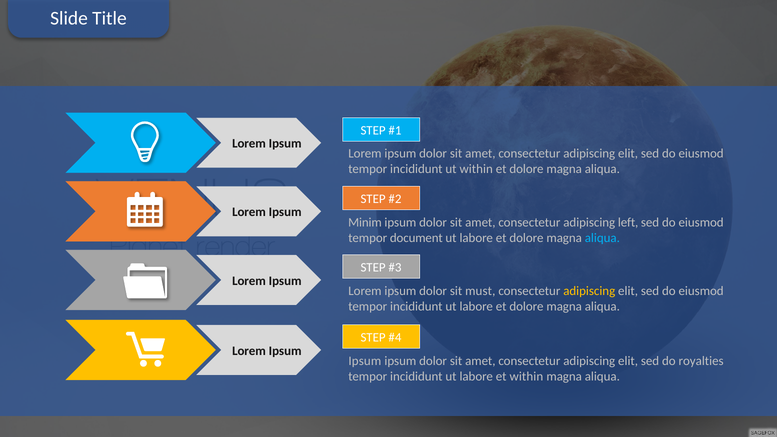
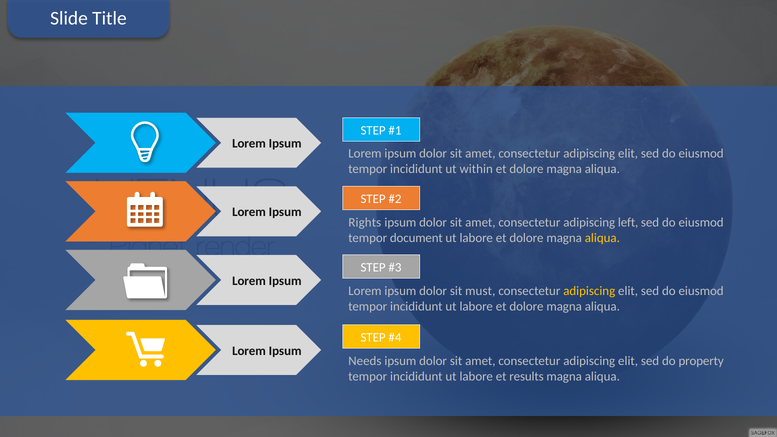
Minim: Minim -> Rights
aliqua at (602, 238) colour: light blue -> yellow
Ipsum at (365, 361): Ipsum -> Needs
royalties: royalties -> property
et within: within -> results
